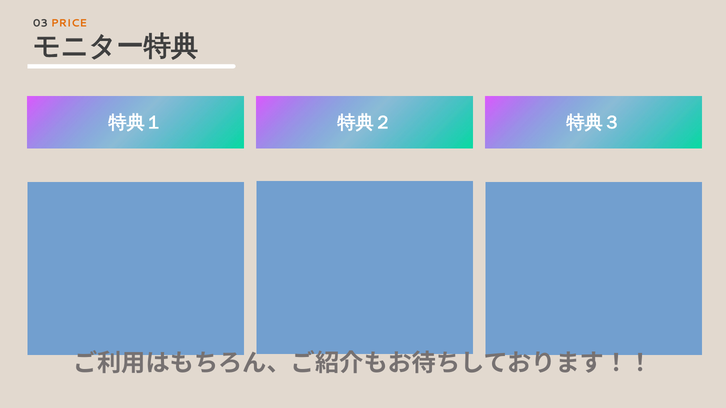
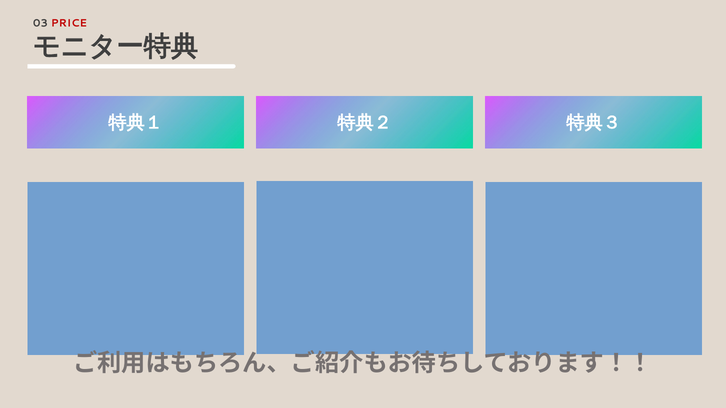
PRICE colour: orange -> red
